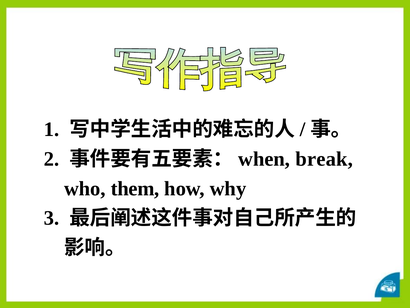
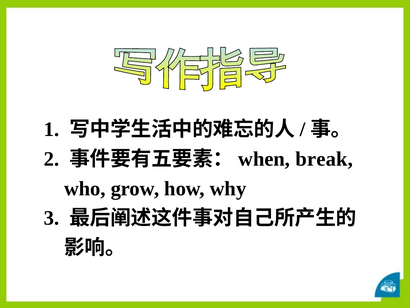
them: them -> grow
